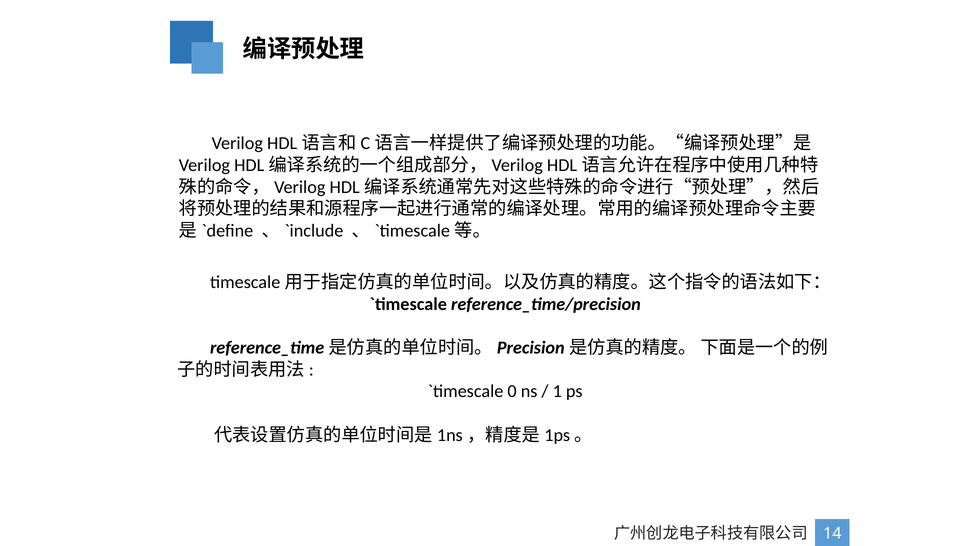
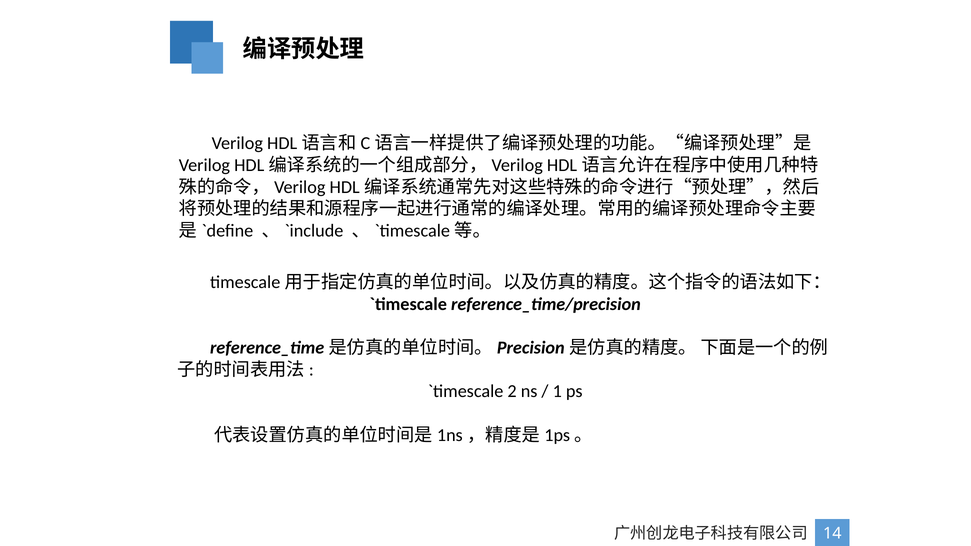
0: 0 -> 2
